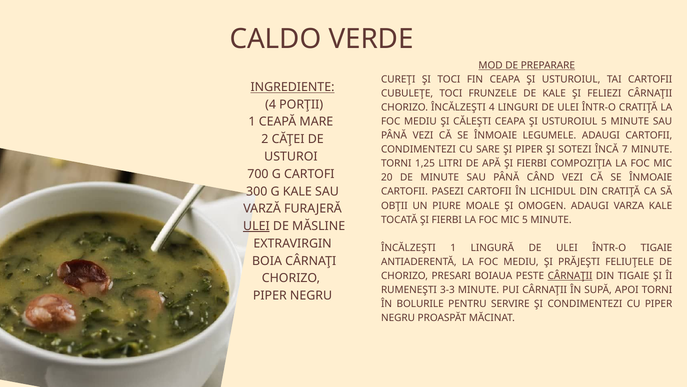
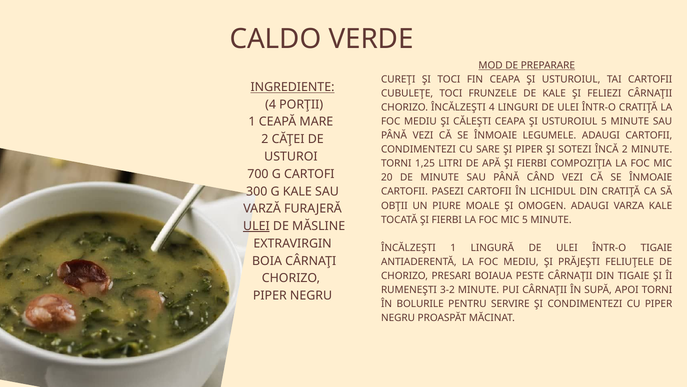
ÎNCĂ 7: 7 -> 2
CÂRNAŢII at (570, 276) underline: present -> none
3-3: 3-3 -> 3-2
